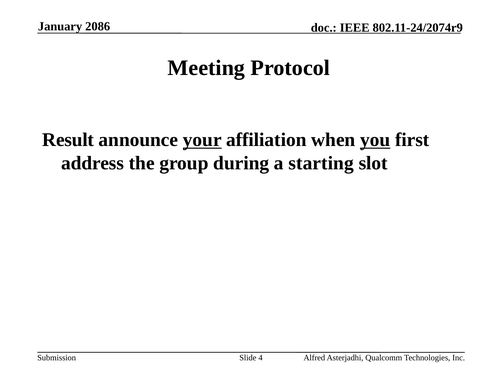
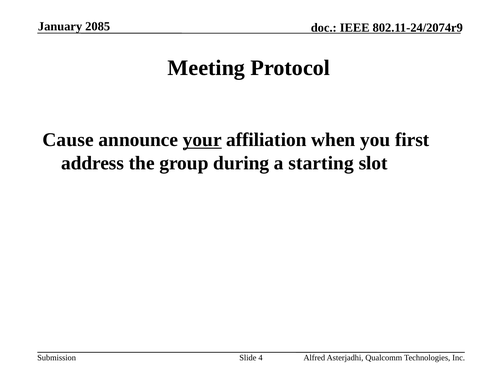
2086: 2086 -> 2085
Result: Result -> Cause
you underline: present -> none
